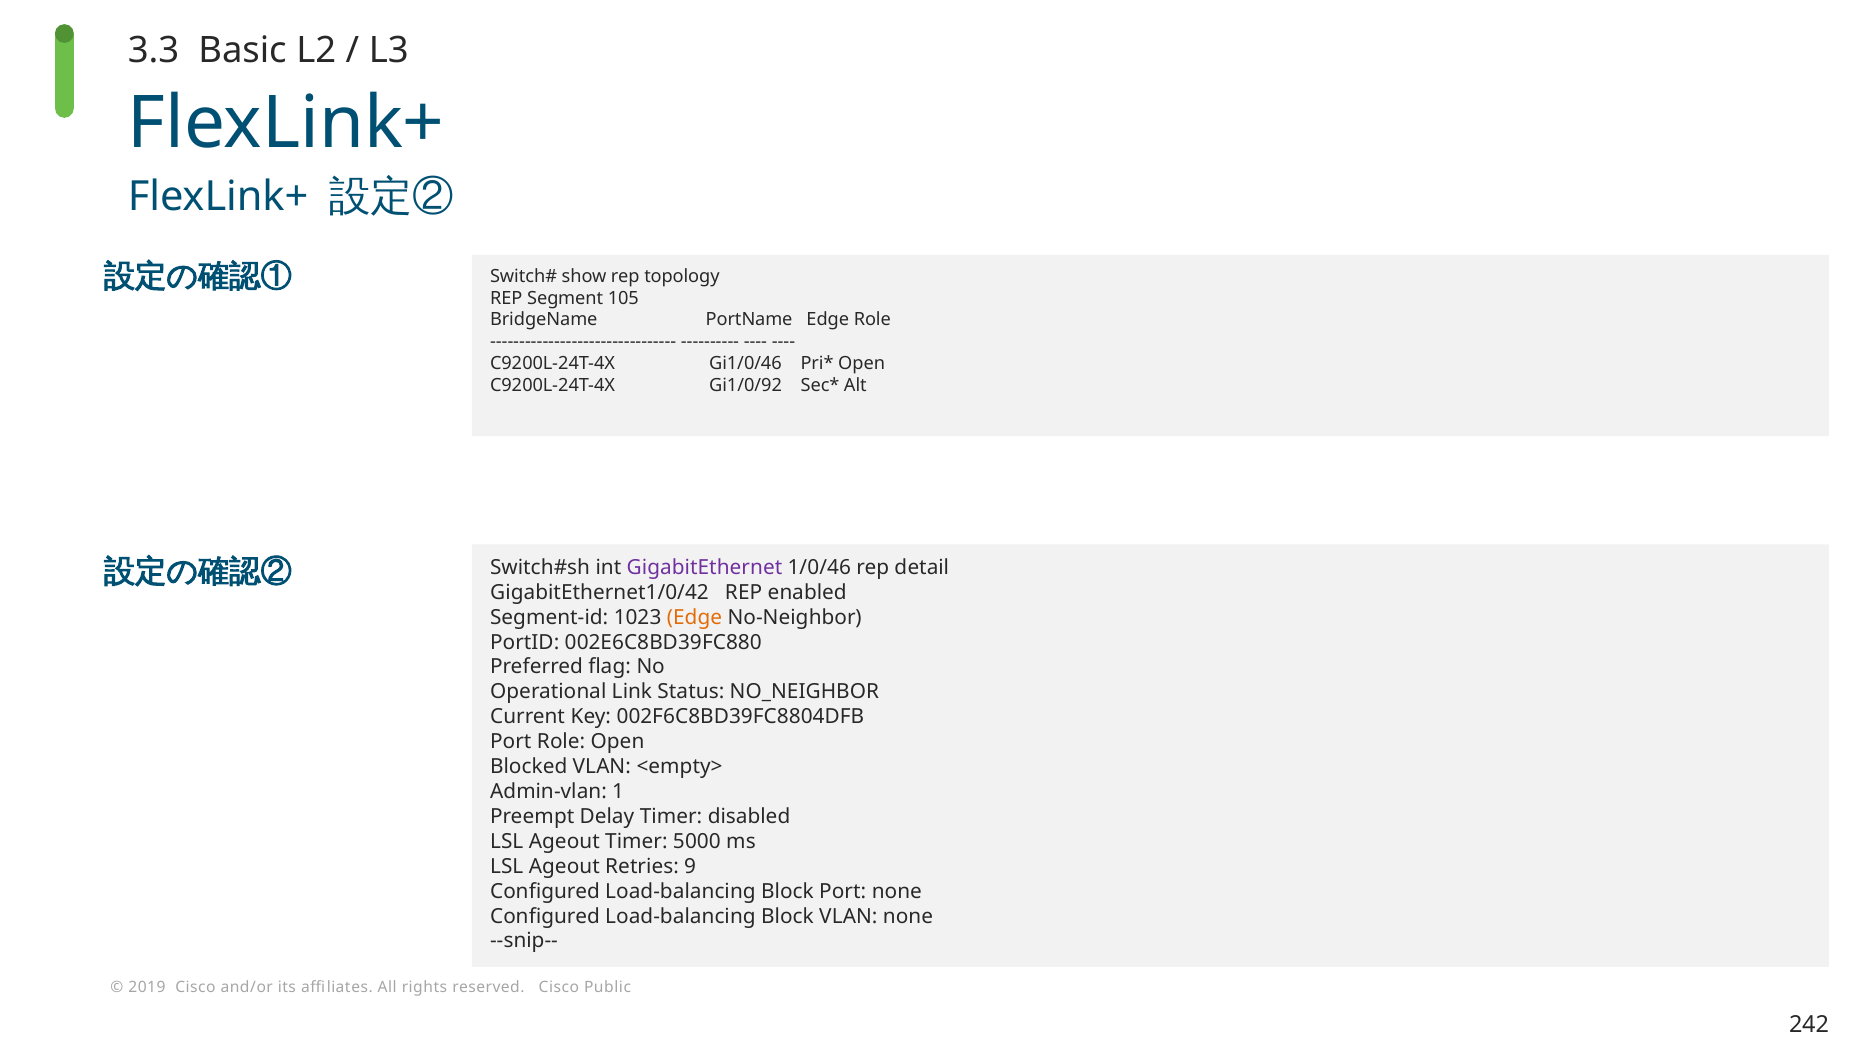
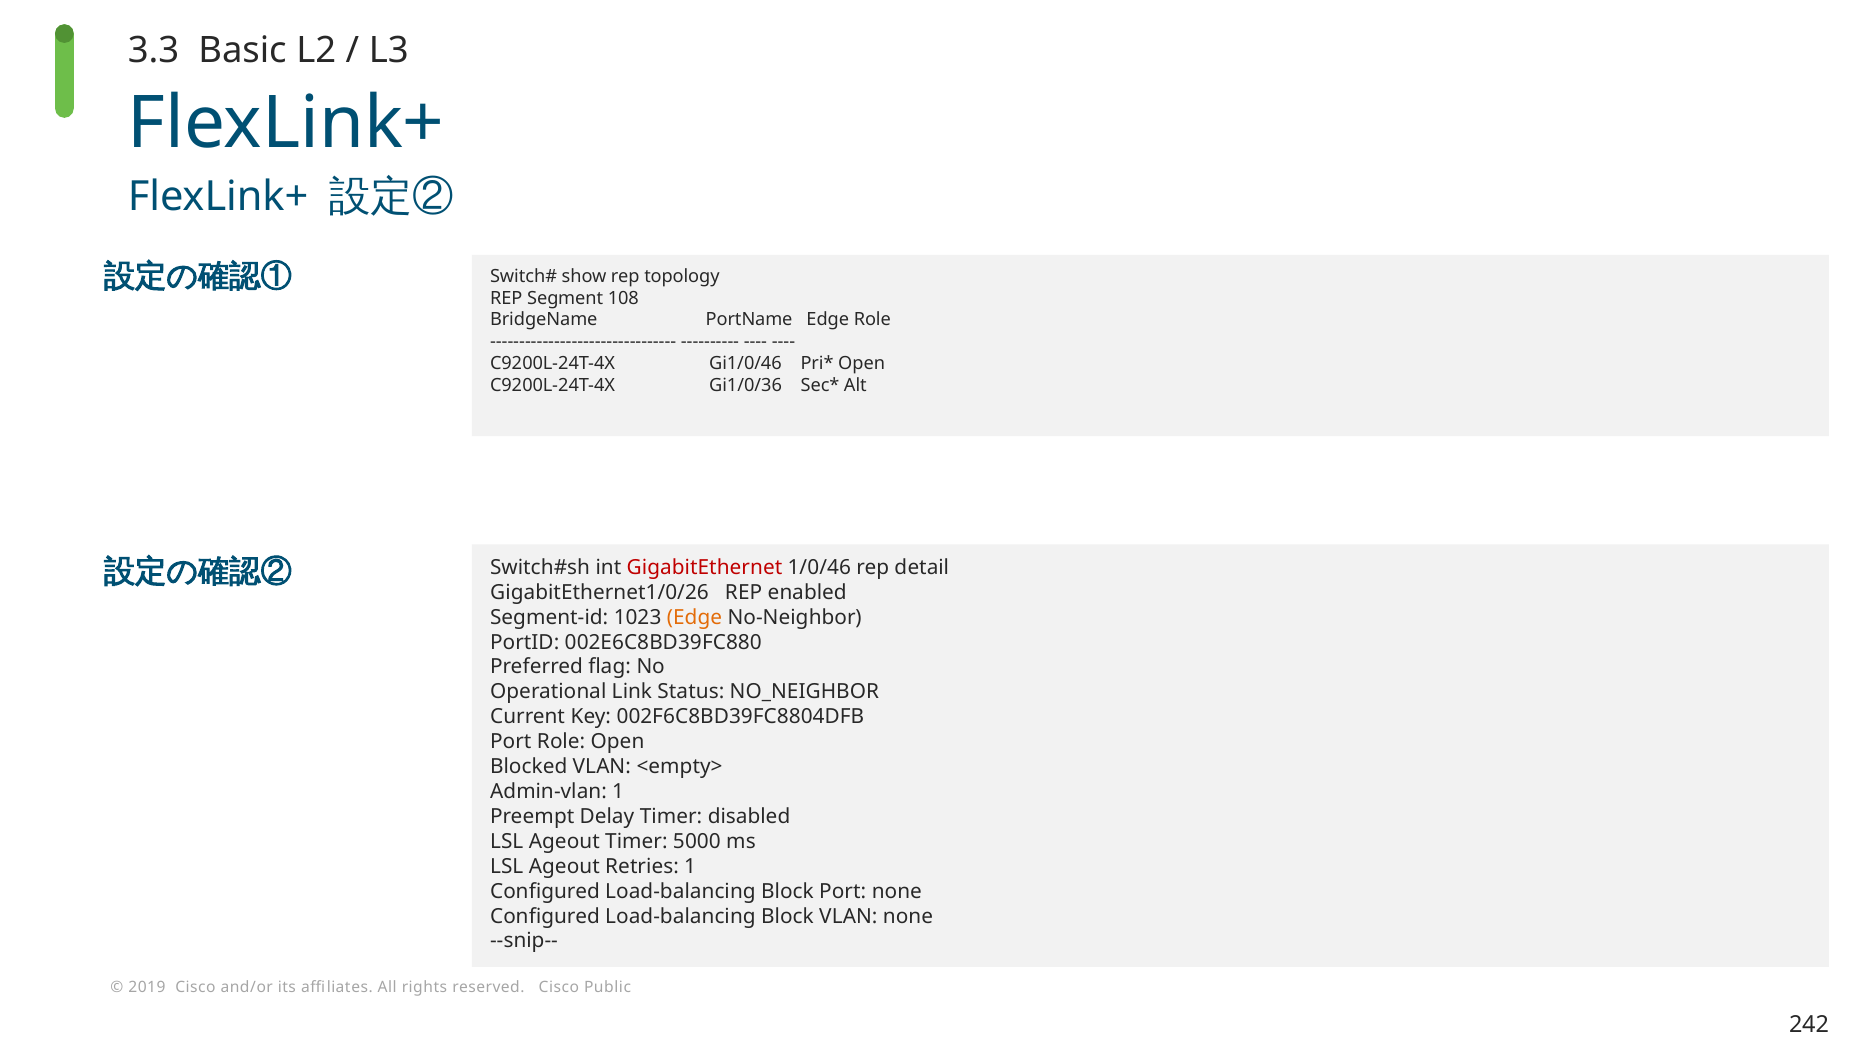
105: 105 -> 108
Gi1/0/92: Gi1/0/92 -> Gi1/0/36
GigabitEthernet colour: purple -> red
GigabitEthernet1/0/42: GigabitEthernet1/0/42 -> GigabitEthernet1/0/26
Retries 9: 9 -> 1
